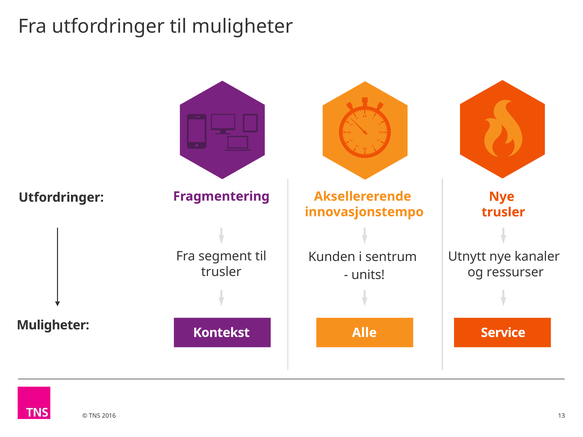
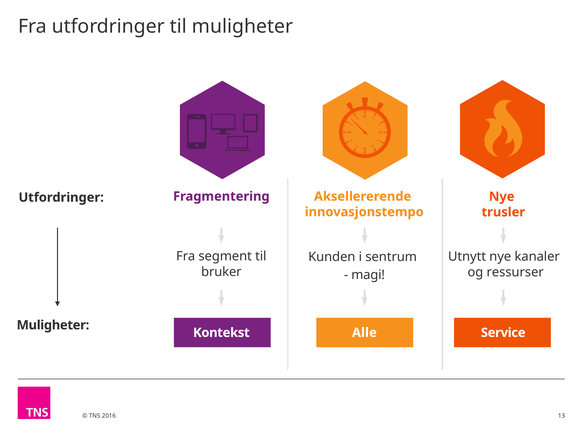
trusler at (221, 272): trusler -> bruker
units: units -> magi
